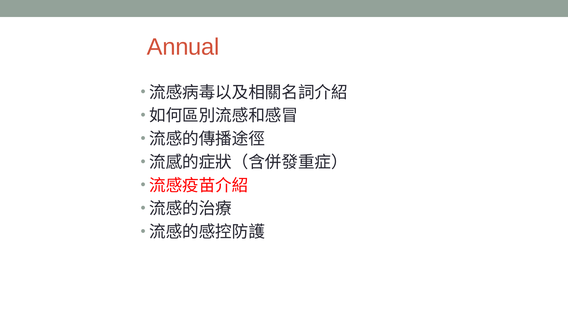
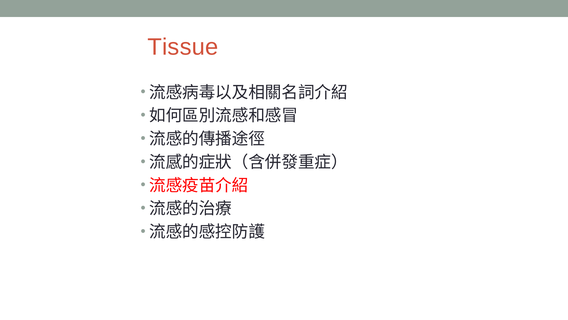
Annual: Annual -> Tissue
